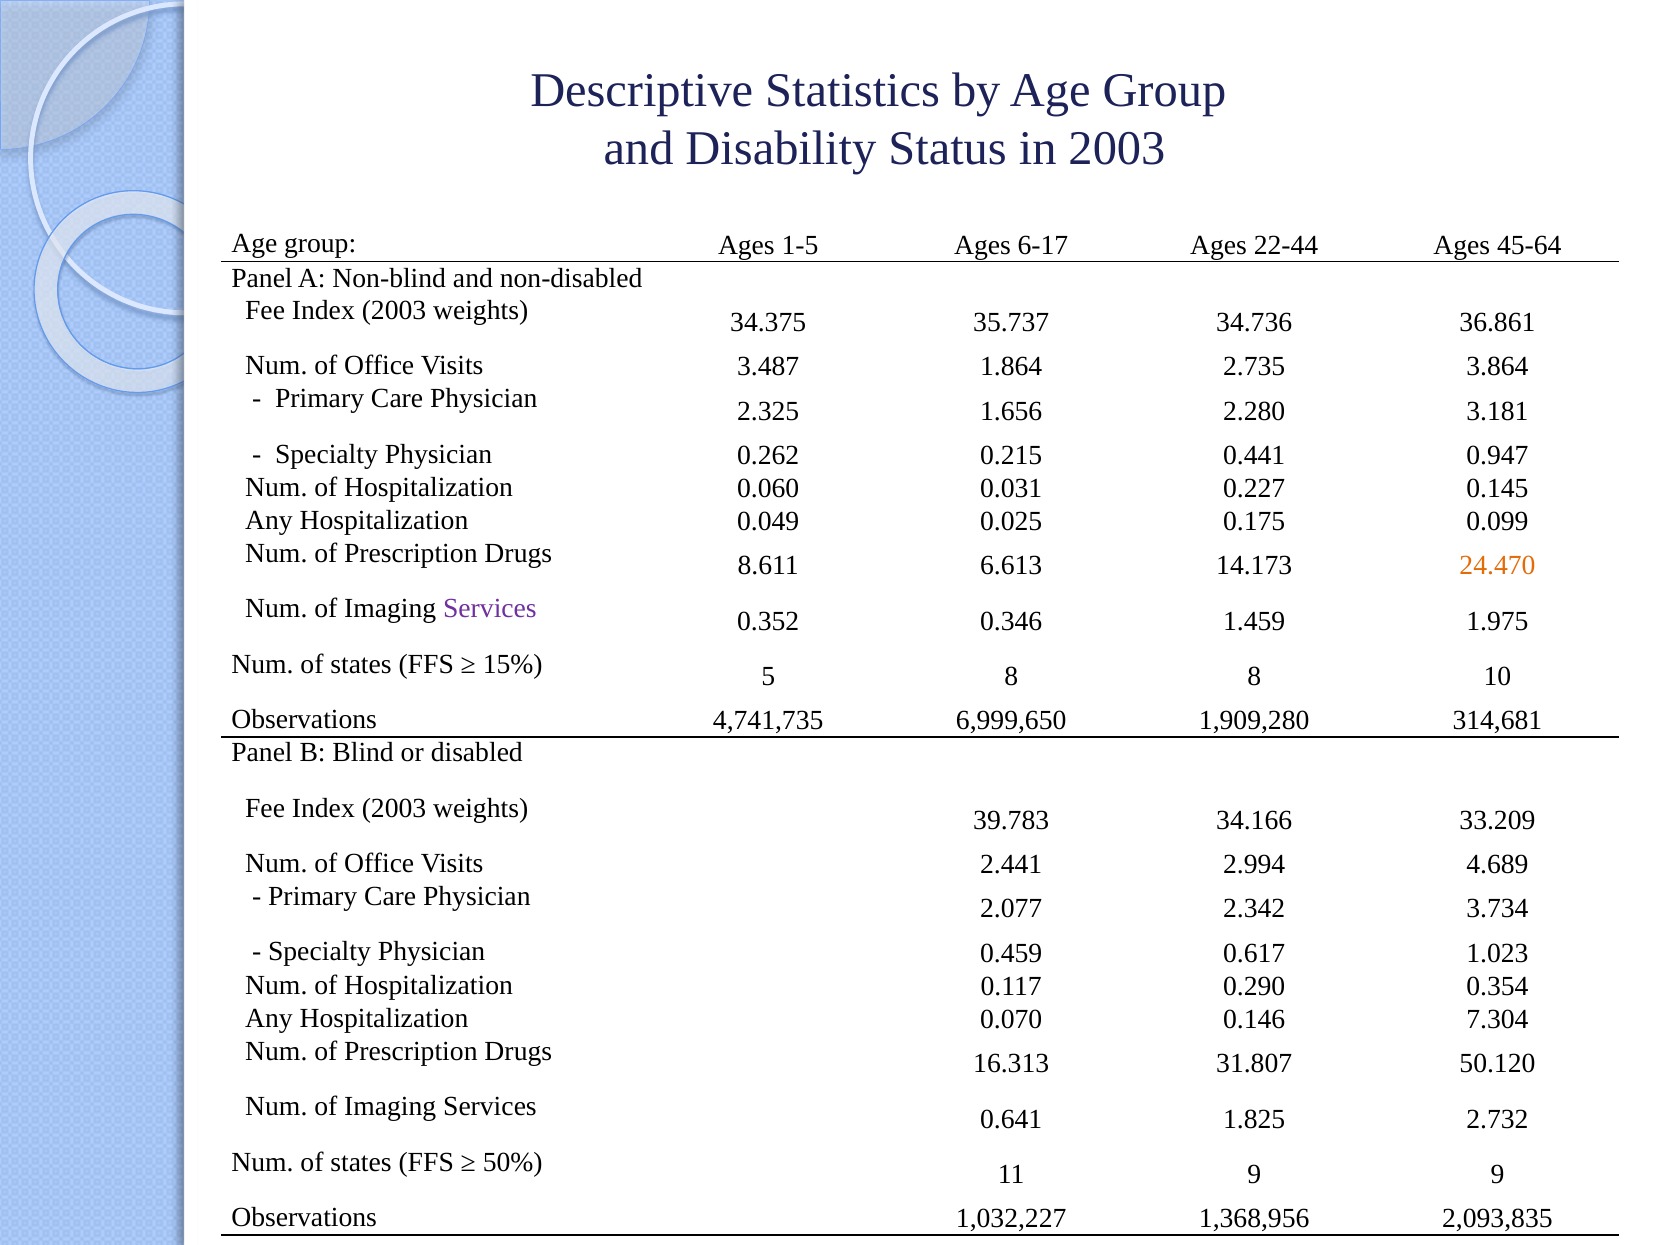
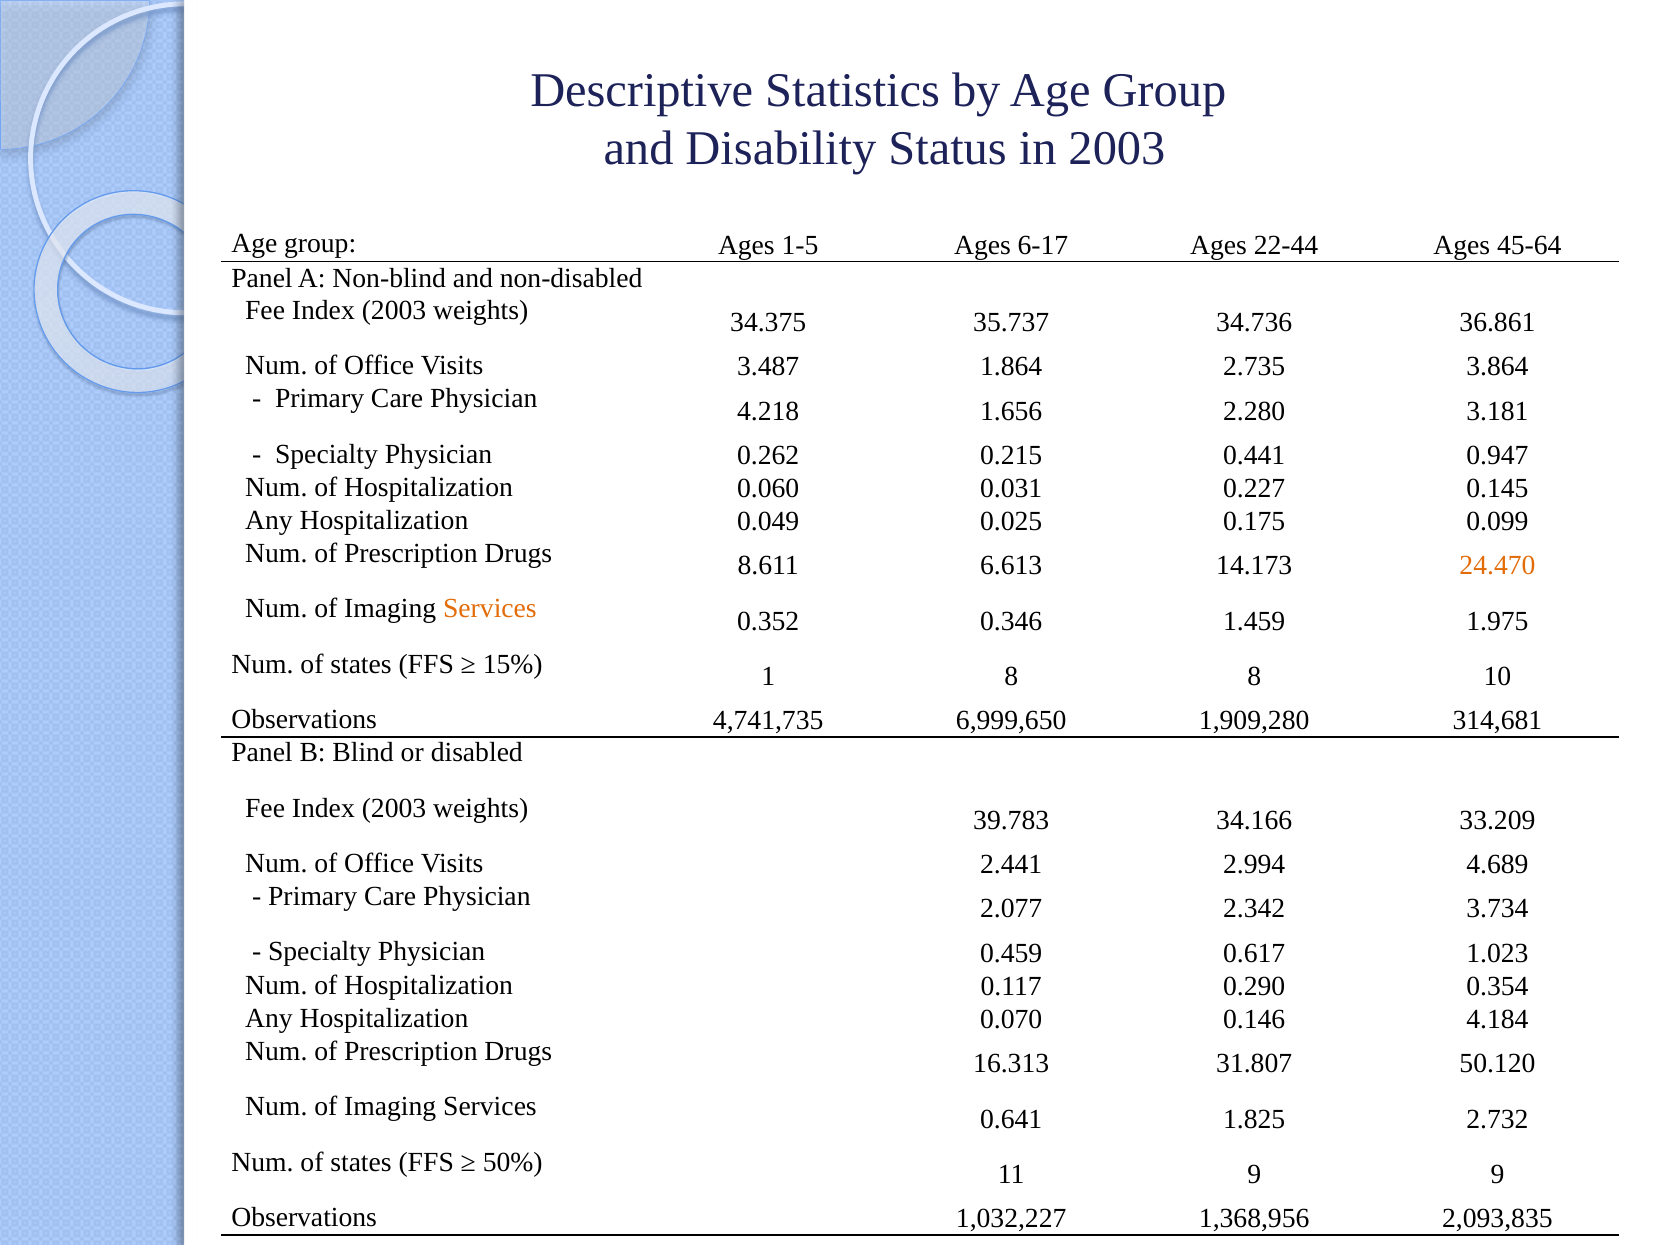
2.325: 2.325 -> 4.218
Services at (490, 609) colour: purple -> orange
5: 5 -> 1
7.304: 7.304 -> 4.184
